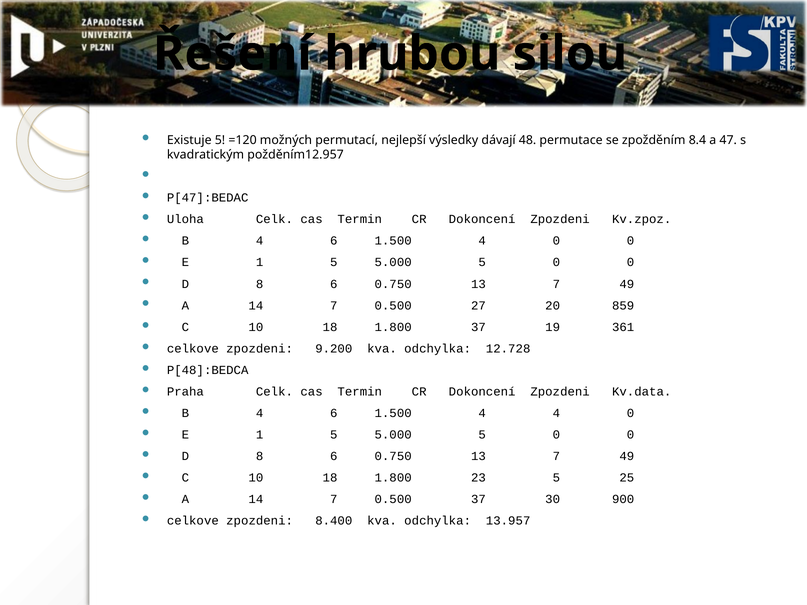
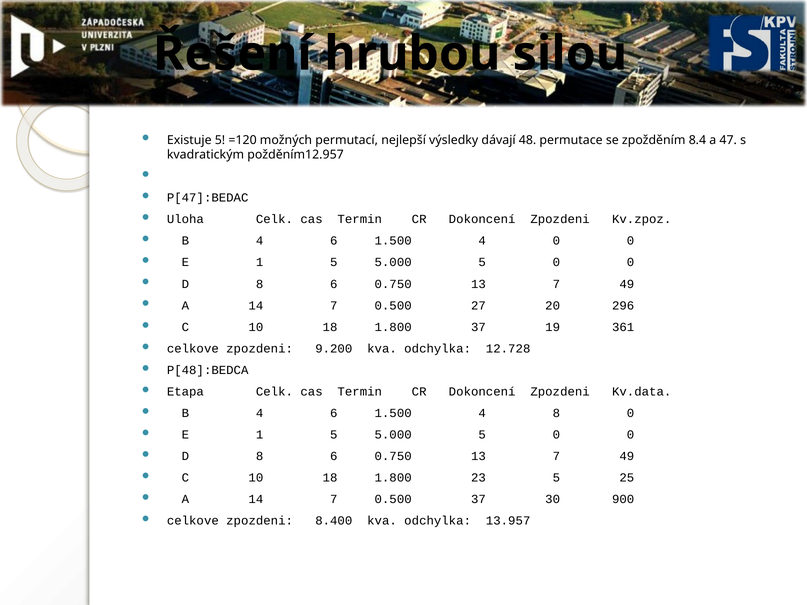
859: 859 -> 296
Praha: Praha -> Etapa
4 4: 4 -> 8
